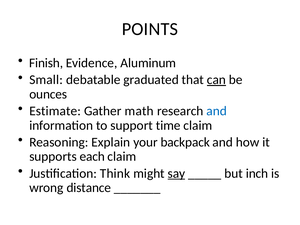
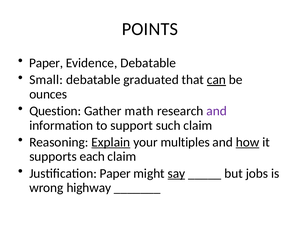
Finish at (46, 63): Finish -> Paper
Evidence Aluminum: Aluminum -> Debatable
Estimate: Estimate -> Question
and at (217, 111) colour: blue -> purple
time: time -> such
Explain underline: none -> present
backpack: backpack -> multiples
how underline: none -> present
Justification Think: Think -> Paper
inch: inch -> jobs
distance: distance -> highway
